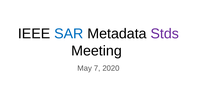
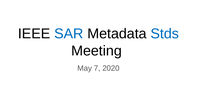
Stds colour: purple -> blue
